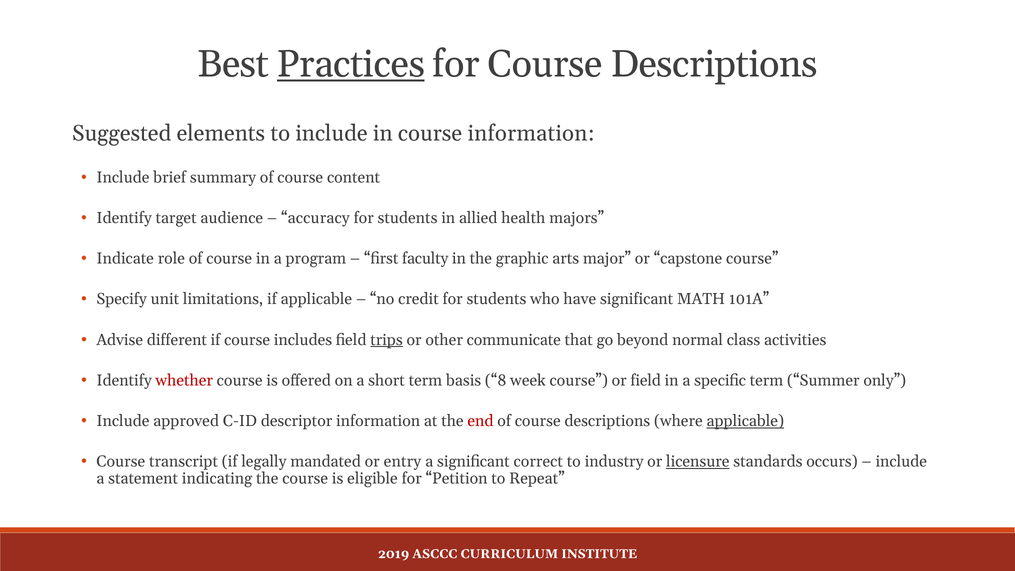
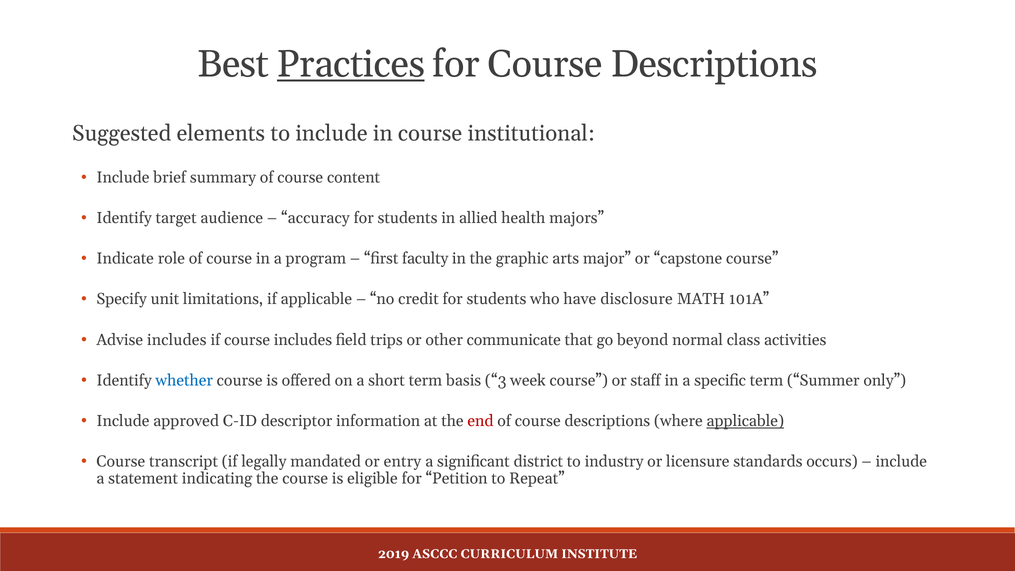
course information: information -> institutional
have significant: significant -> disclosure
Advise different: different -> includes
trips underline: present -> none
whether colour: red -> blue
8: 8 -> 3
or field: field -> staff
correct: correct -> district
licensure underline: present -> none
